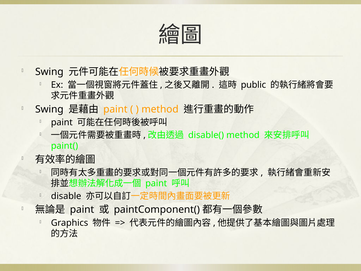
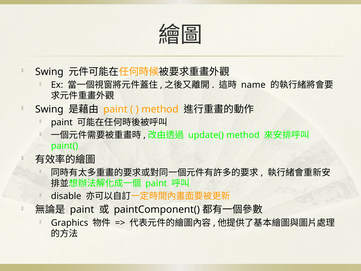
public: public -> name
disable(: disable( -> update(
